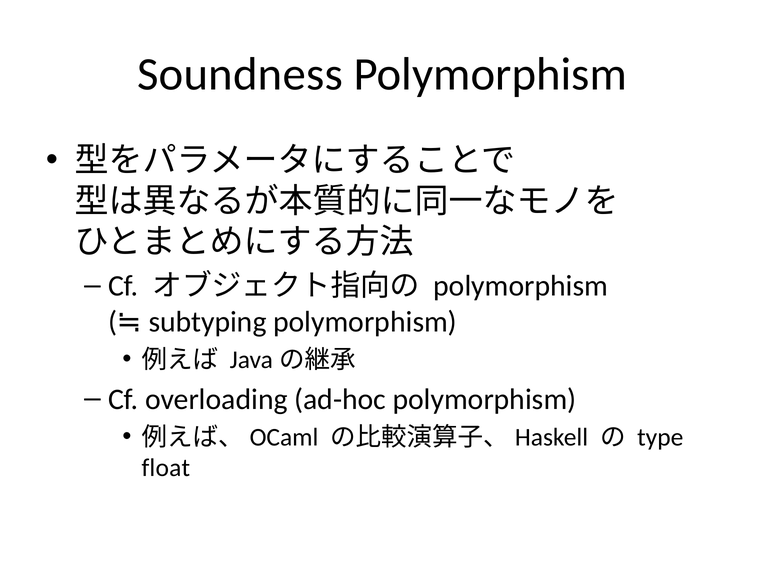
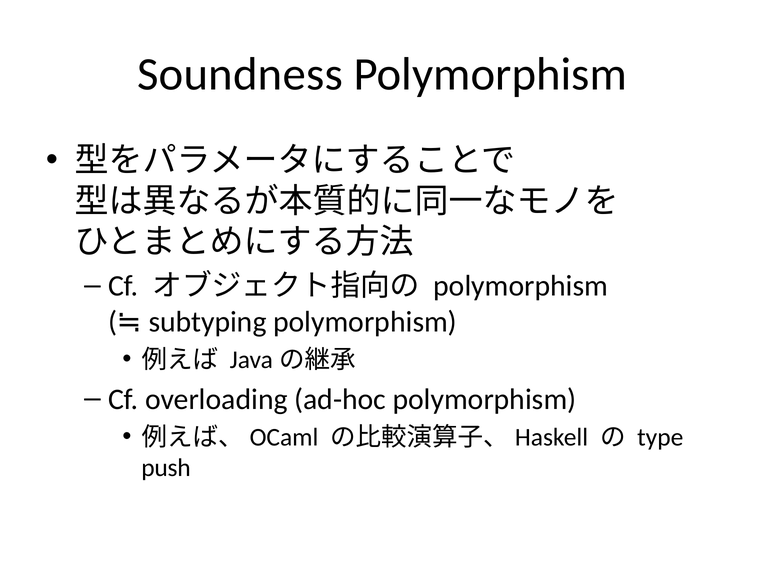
float: float -> push
